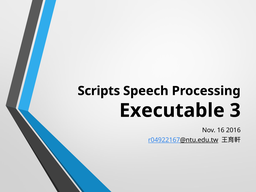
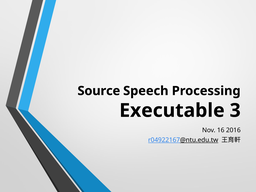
Scripts: Scripts -> Source
